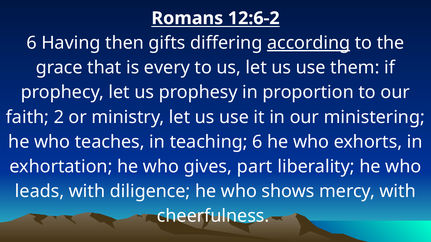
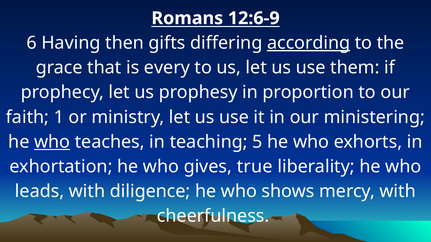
12:6-2: 12:6-2 -> 12:6-9
2: 2 -> 1
who at (52, 142) underline: none -> present
teaching 6: 6 -> 5
part: part -> true
